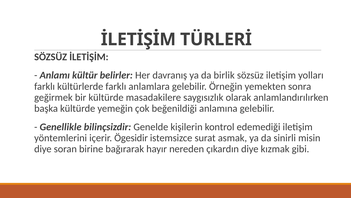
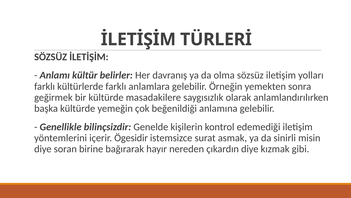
birlik: birlik -> olma
